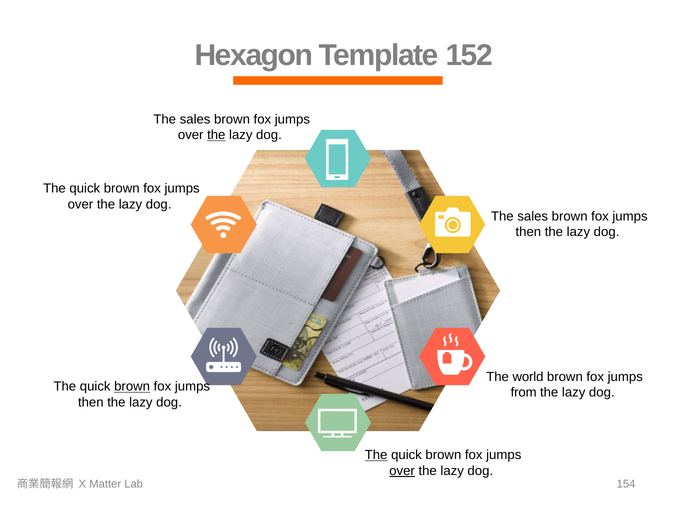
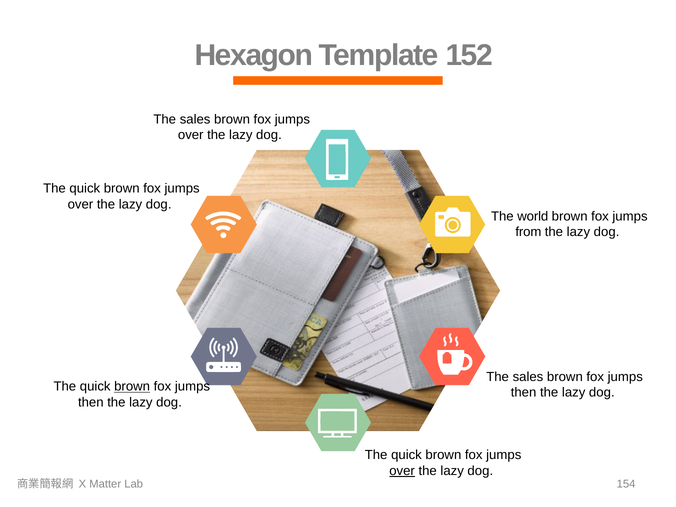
the at (216, 135) underline: present -> none
sales at (533, 216): sales -> world
then at (528, 232): then -> from
world at (528, 377): world -> sales
from at (524, 392): from -> then
The at (376, 455) underline: present -> none
